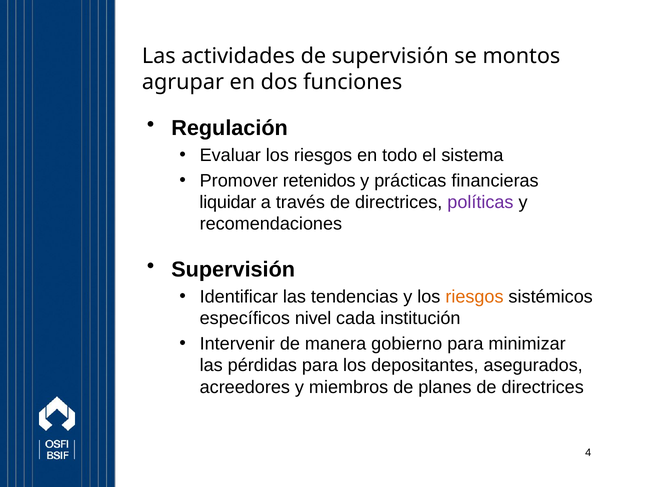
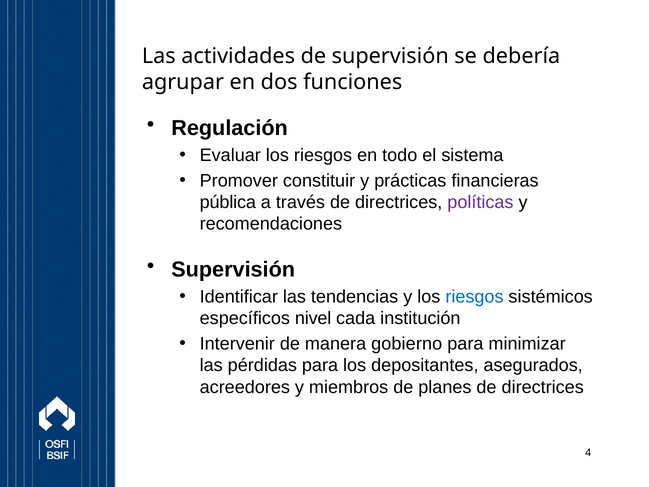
montos: montos -> debería
retenidos: retenidos -> constituir
liquidar: liquidar -> pública
riesgos at (474, 297) colour: orange -> blue
